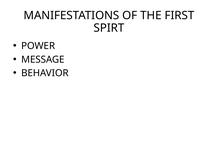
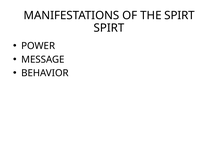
THE FIRST: FIRST -> SPIRT
